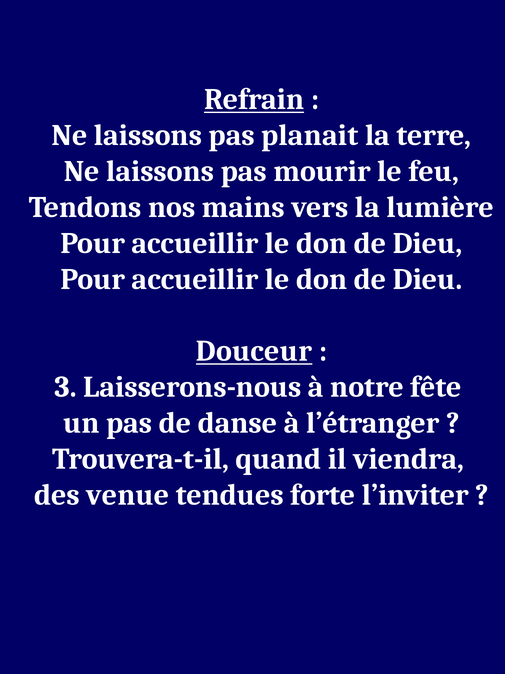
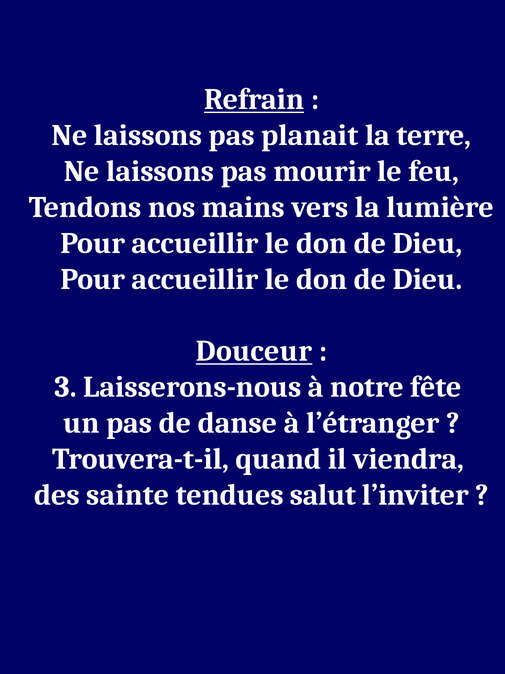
venue: venue -> sainte
forte: forte -> salut
